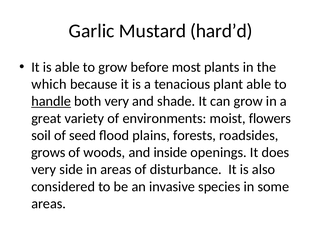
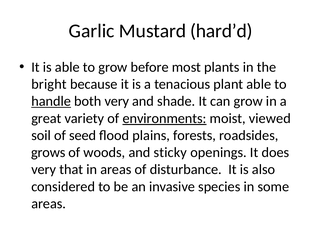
which: which -> bright
environments underline: none -> present
flowers: flowers -> viewed
inside: inside -> sticky
side: side -> that
